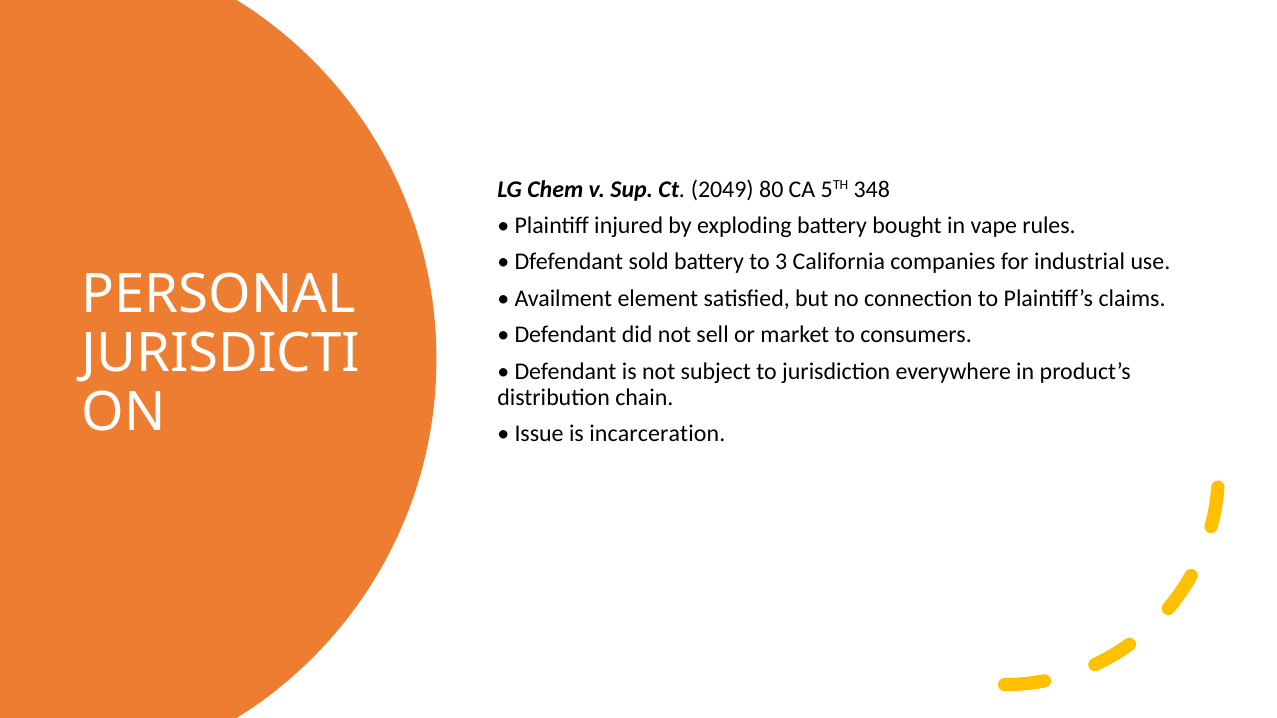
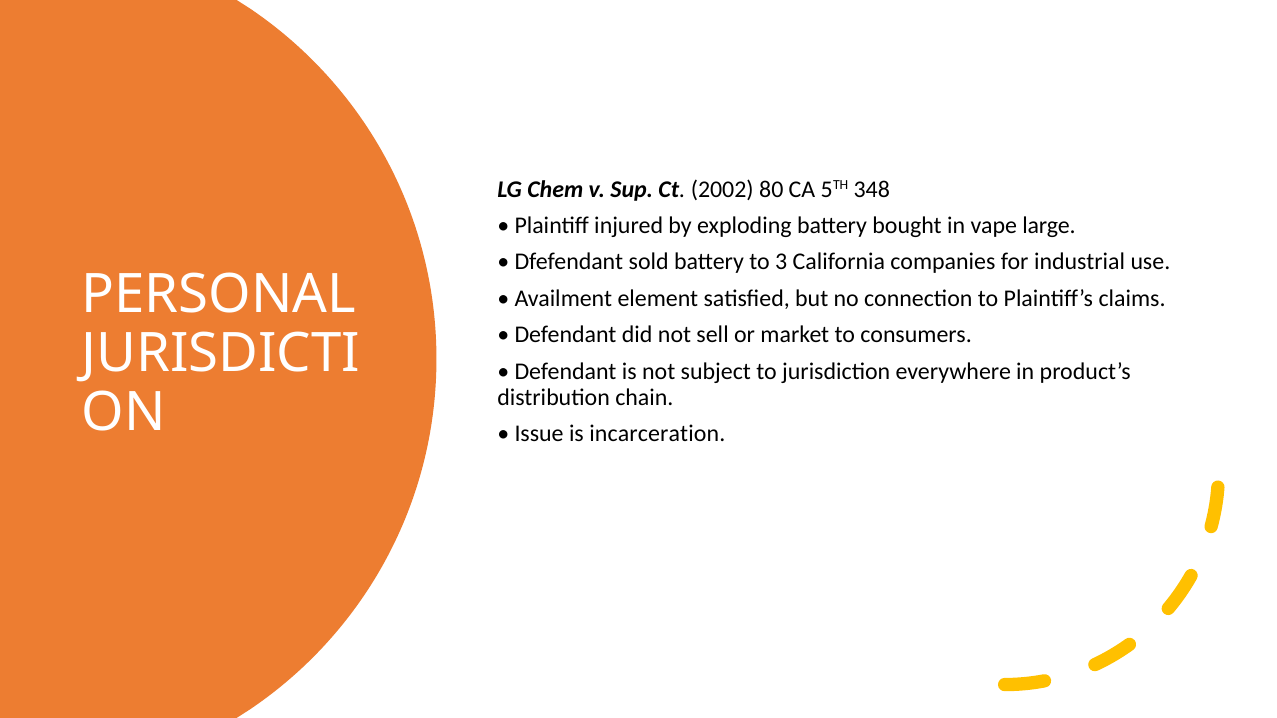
2049: 2049 -> 2002
rules: rules -> large
